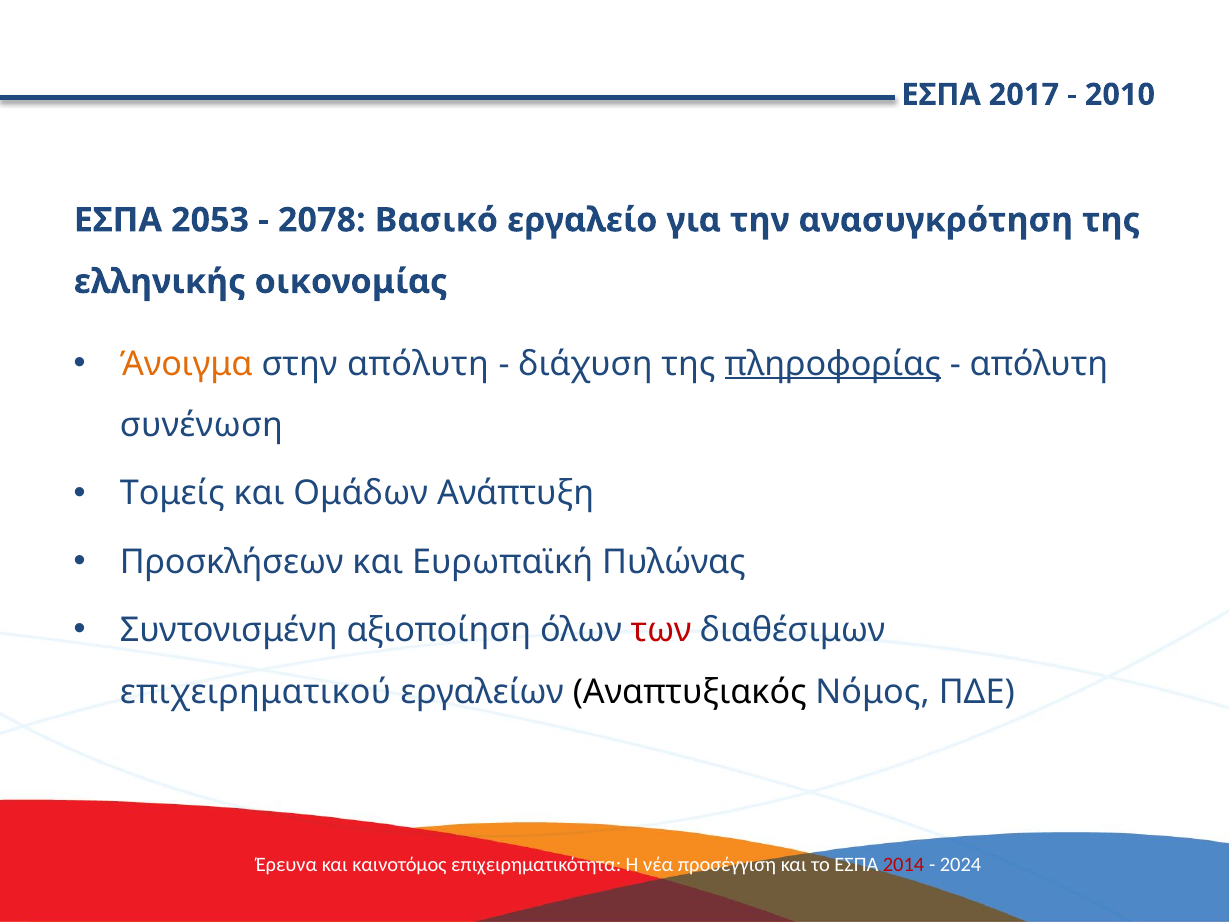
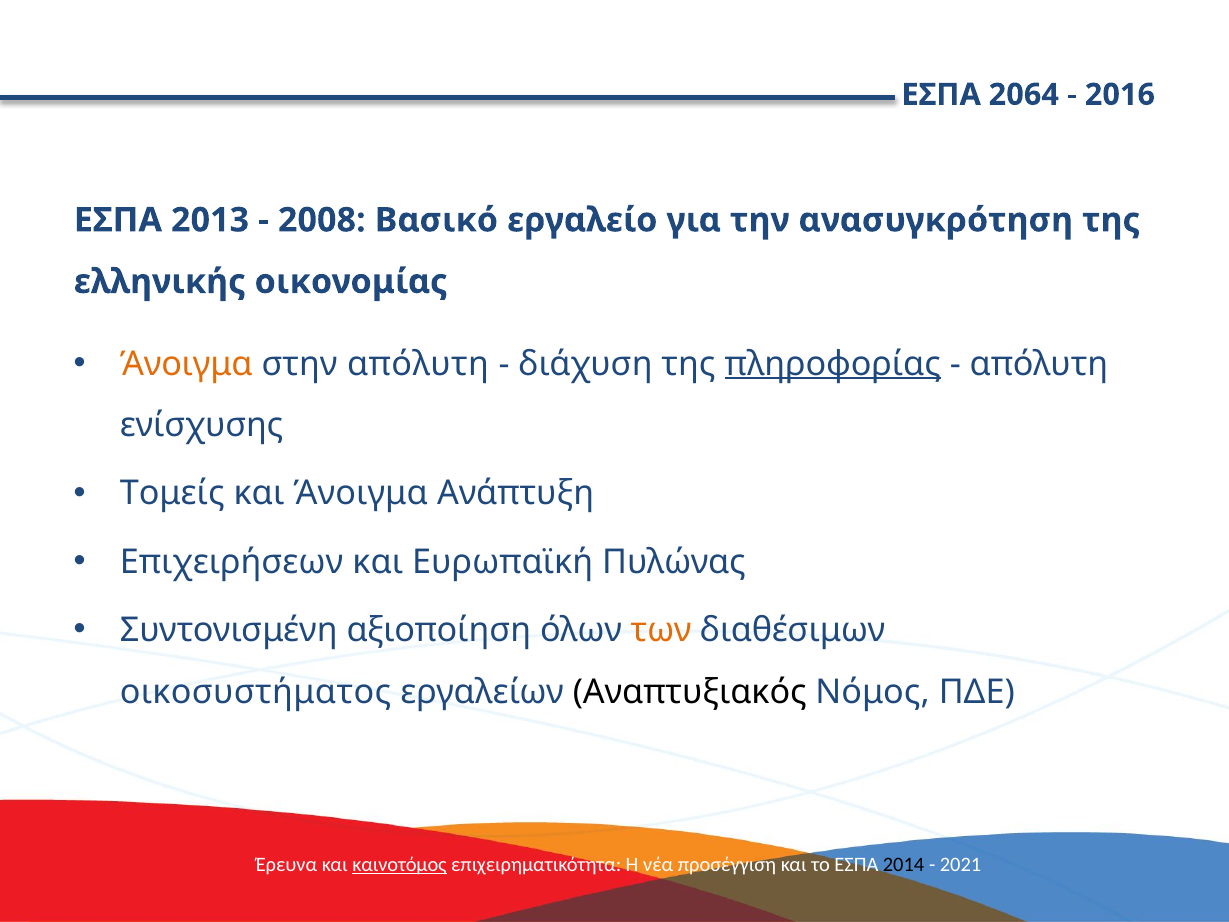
2017: 2017 -> 2064
2010: 2010 -> 2016
2053: 2053 -> 2013
2078: 2078 -> 2008
συνένωση: συνένωση -> ενίσχυσης
και Ομάδων: Ομάδων -> Άνοιγμα
Προσκλήσεων: Προσκλήσεων -> Επιχειρήσεων
των colour: red -> orange
επιχειρηματικού: επιχειρηματικού -> οικοσυστήματος
καινοτόμος underline: none -> present
2014 colour: red -> black
2024: 2024 -> 2021
